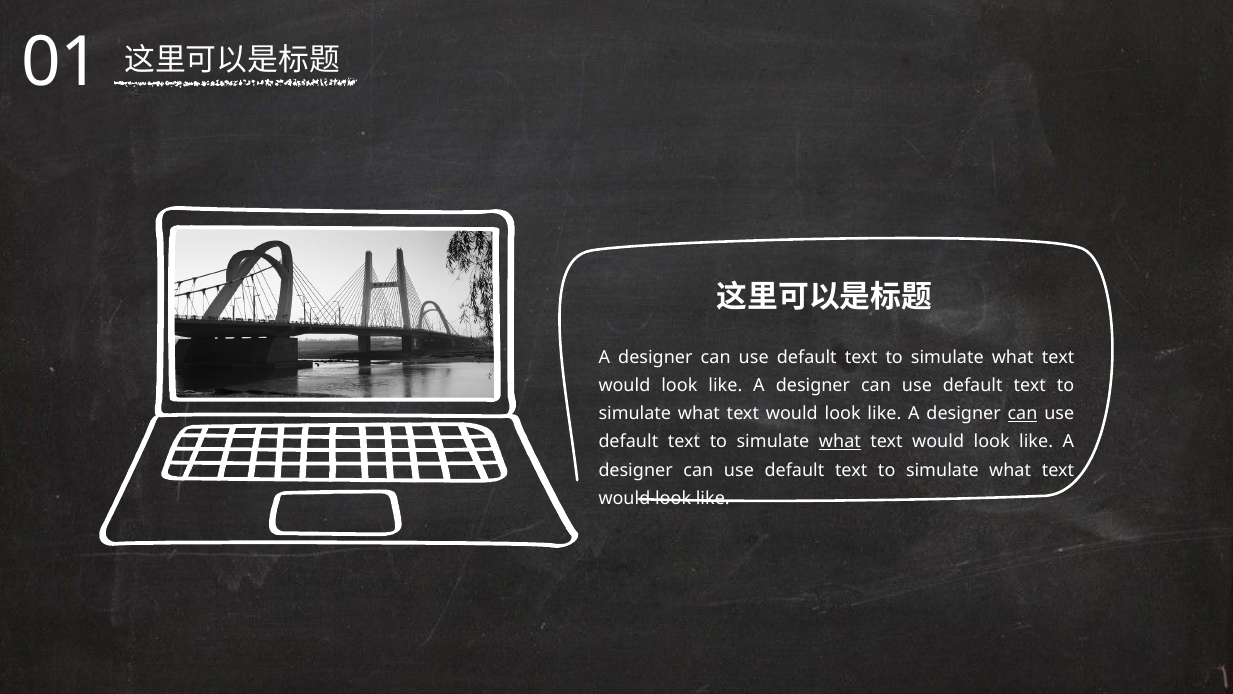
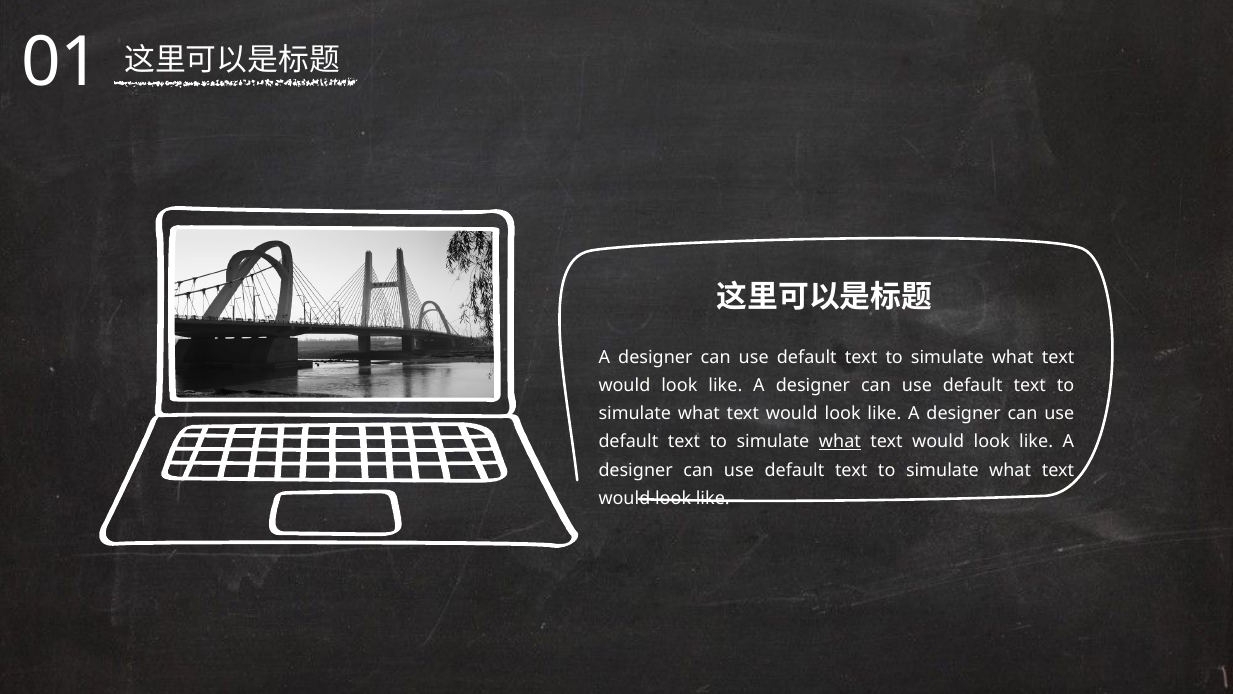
can at (1022, 414) underline: present -> none
